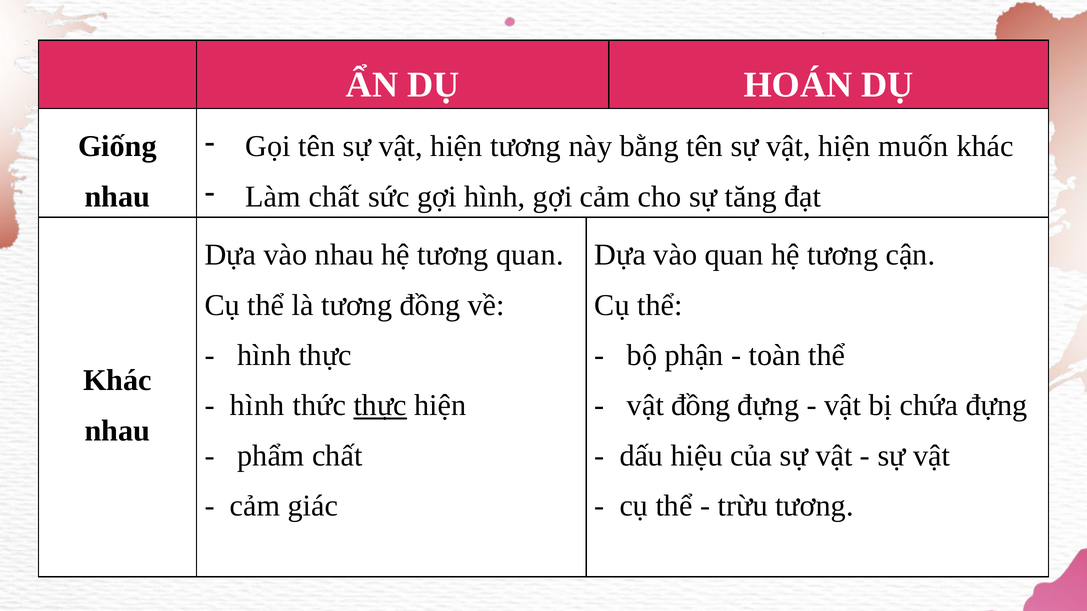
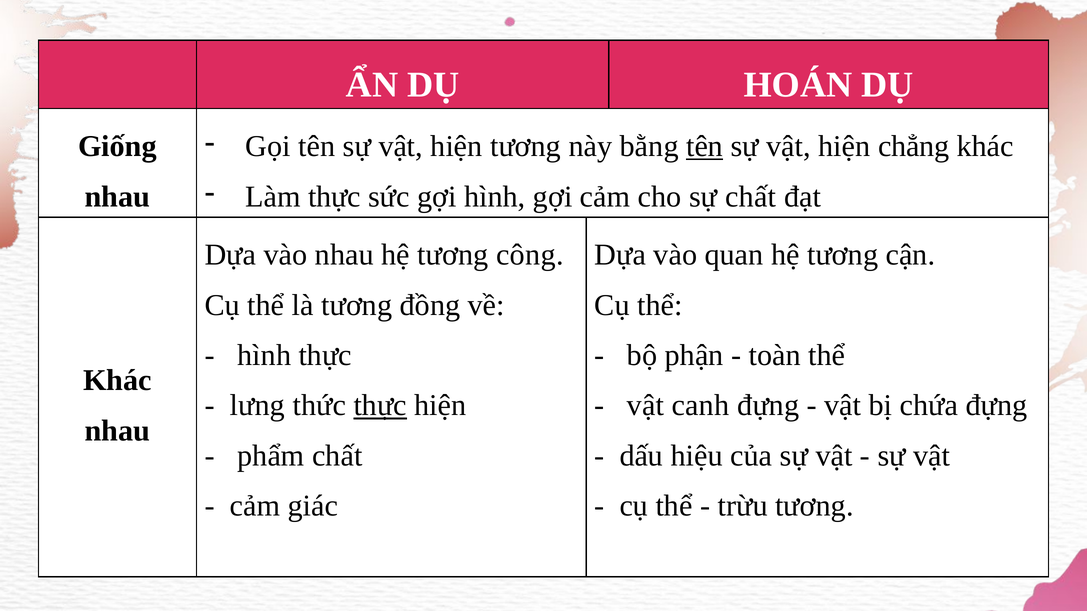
tên at (705, 146) underline: none -> present
muốn: muốn -> chẳng
Làm chất: chất -> thực
sự tăng: tăng -> chất
tương quan: quan -> công
hình at (257, 406): hình -> lưng
vật đồng: đồng -> canh
